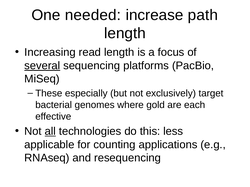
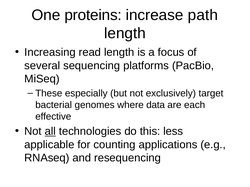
needed: needed -> proteins
several underline: present -> none
gold: gold -> data
